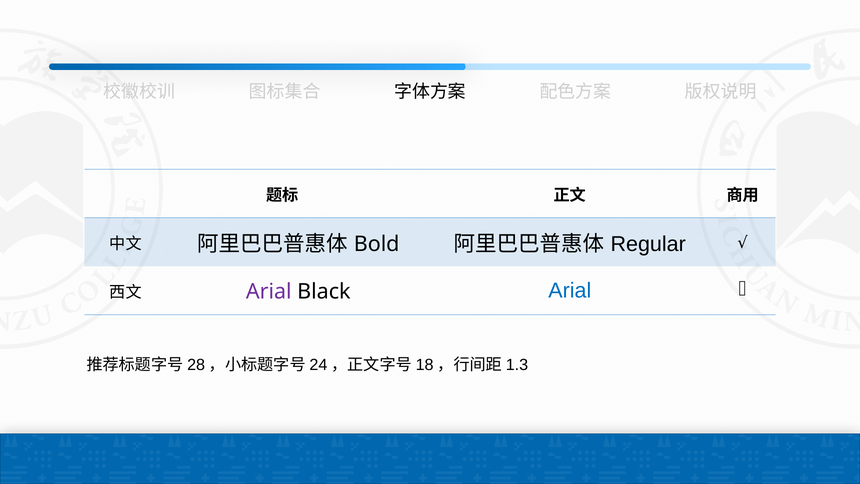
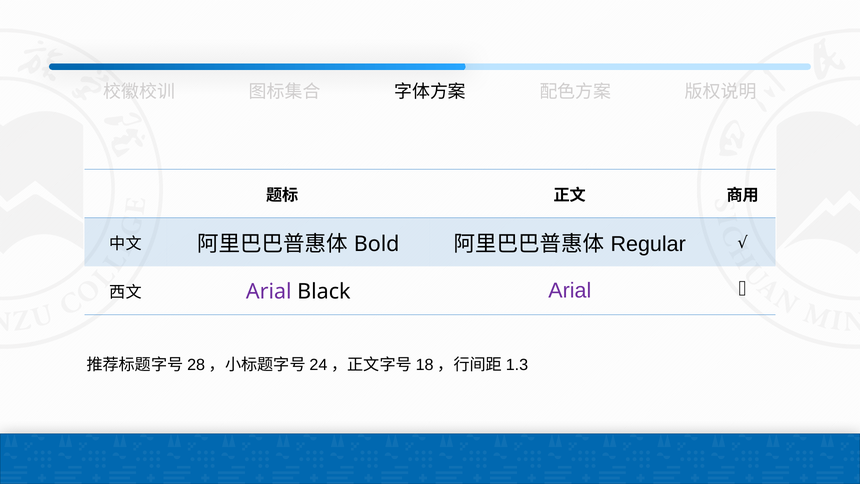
Arial at (570, 291) colour: blue -> purple
